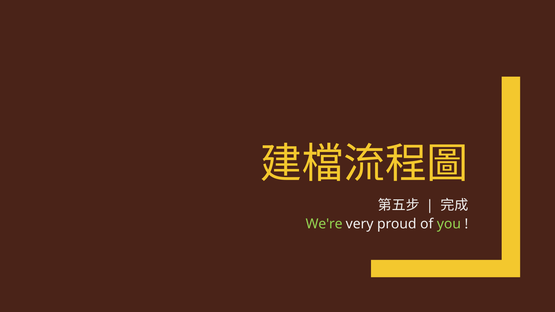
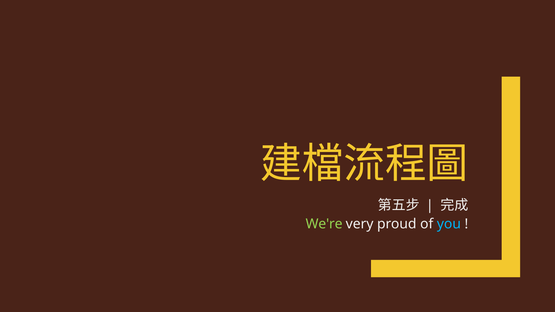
you colour: light green -> light blue
